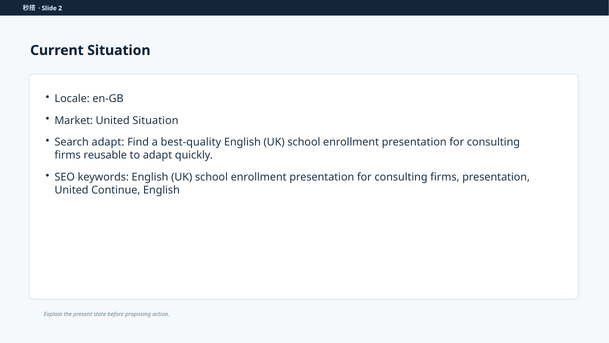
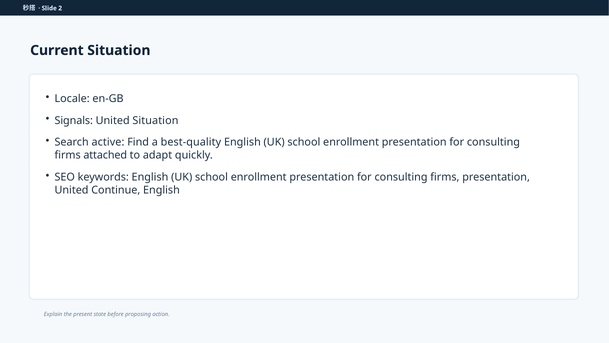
Market: Market -> Signals
Search adapt: adapt -> active
reusable: reusable -> attached
